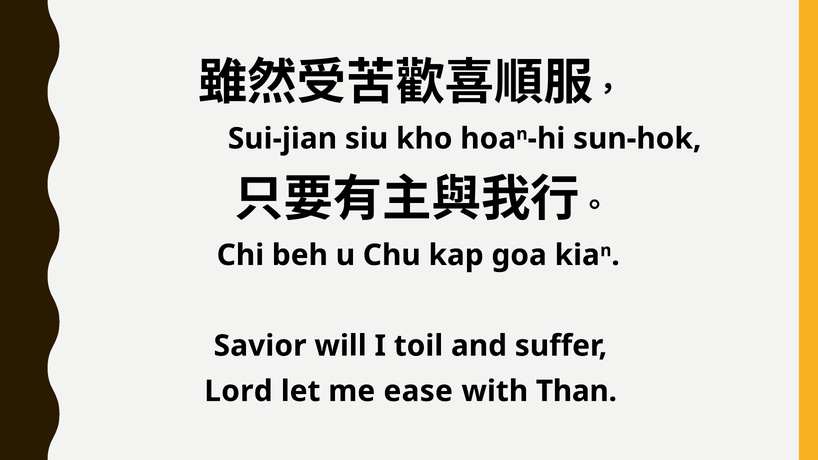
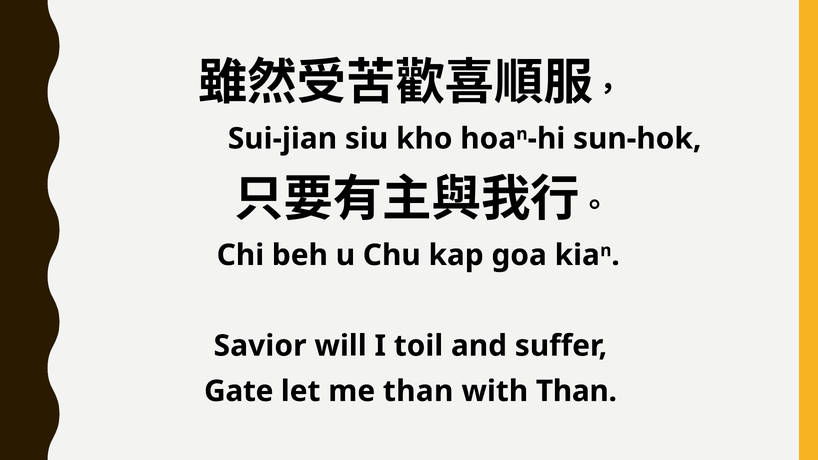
Lord: Lord -> Gate
me ease: ease -> than
